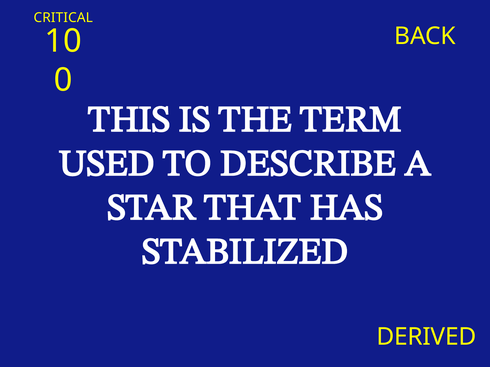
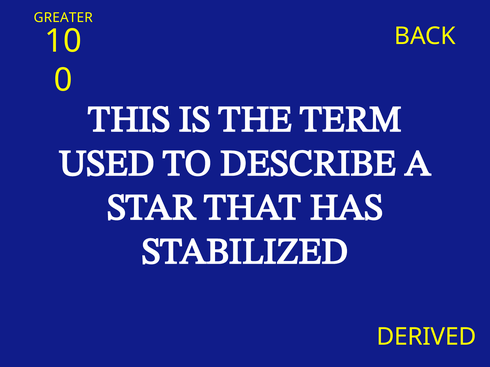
CRITICAL: CRITICAL -> GREATER
